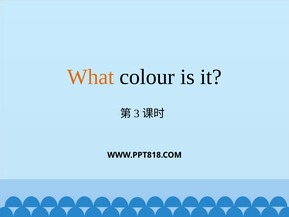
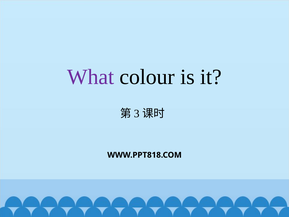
What colour: orange -> purple
